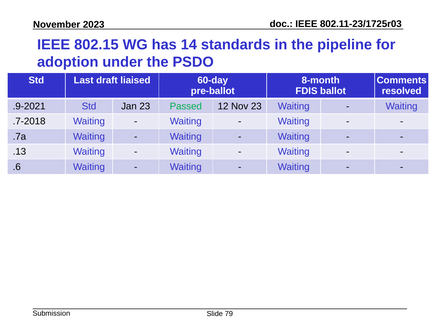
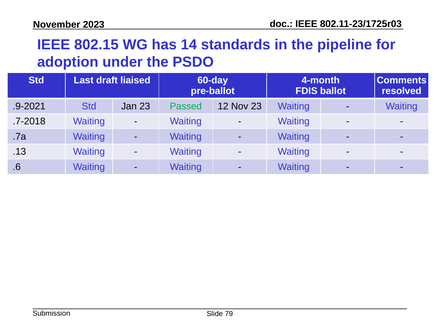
8-month: 8-month -> 4-month
